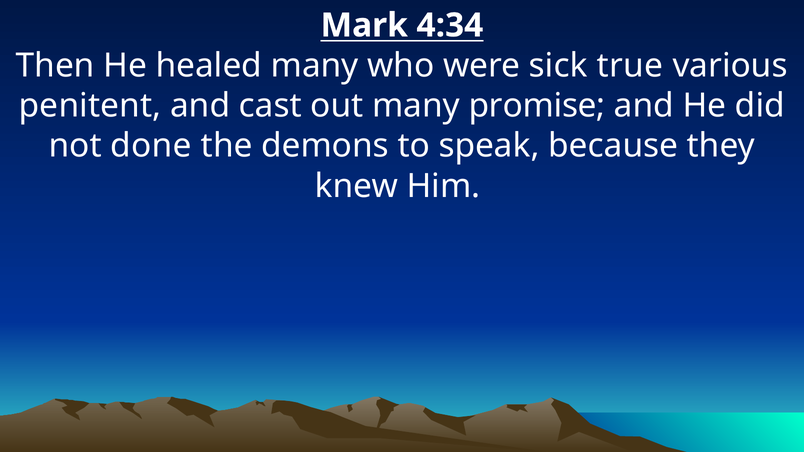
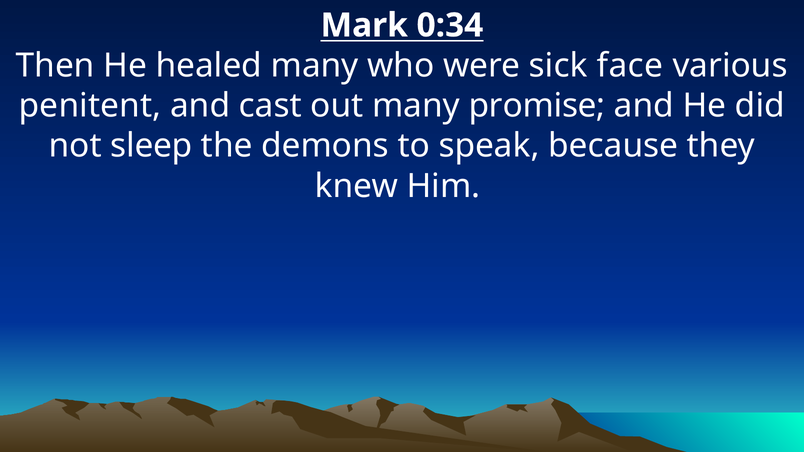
4:34: 4:34 -> 0:34
true: true -> face
done: done -> sleep
